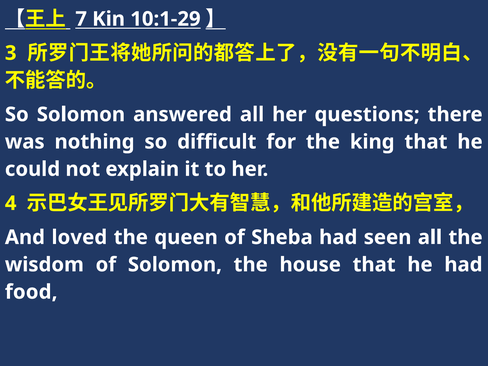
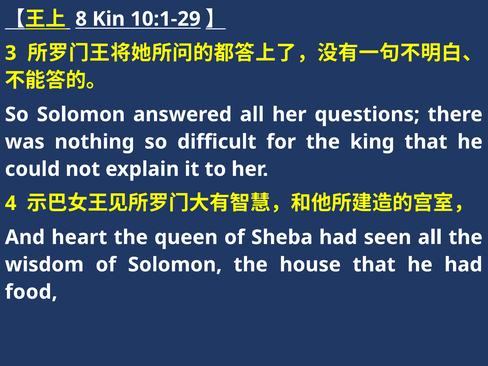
7: 7 -> 8
loved: loved -> heart
